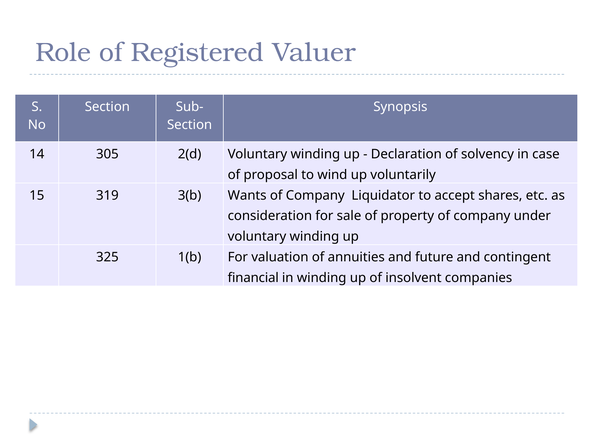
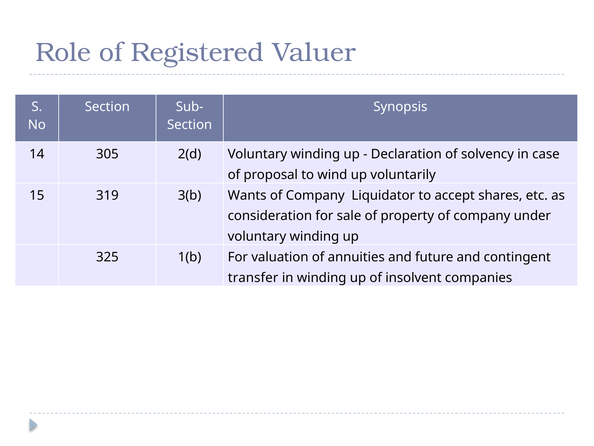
financial: financial -> transfer
